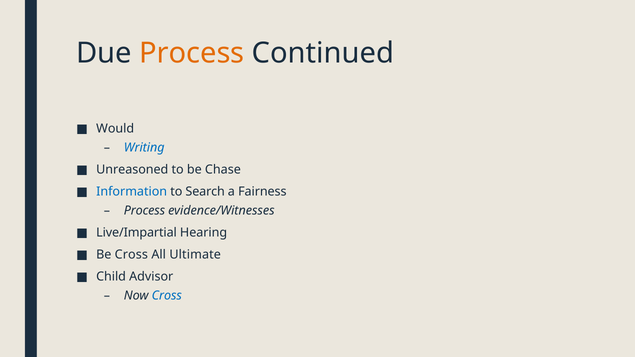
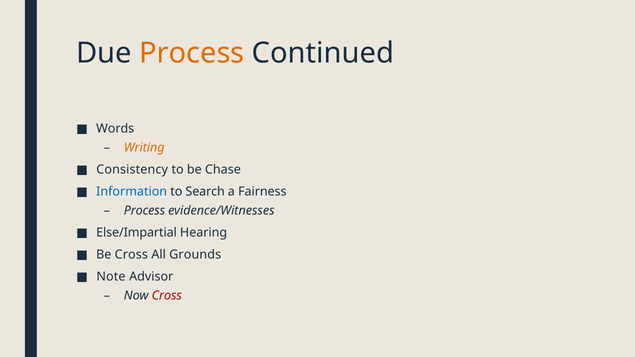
Would: Would -> Words
Writing colour: blue -> orange
Unreasoned: Unreasoned -> Consistency
Live/Impartial: Live/Impartial -> Else/Impartial
Ultimate: Ultimate -> Grounds
Child: Child -> Note
Cross at (167, 296) colour: blue -> red
